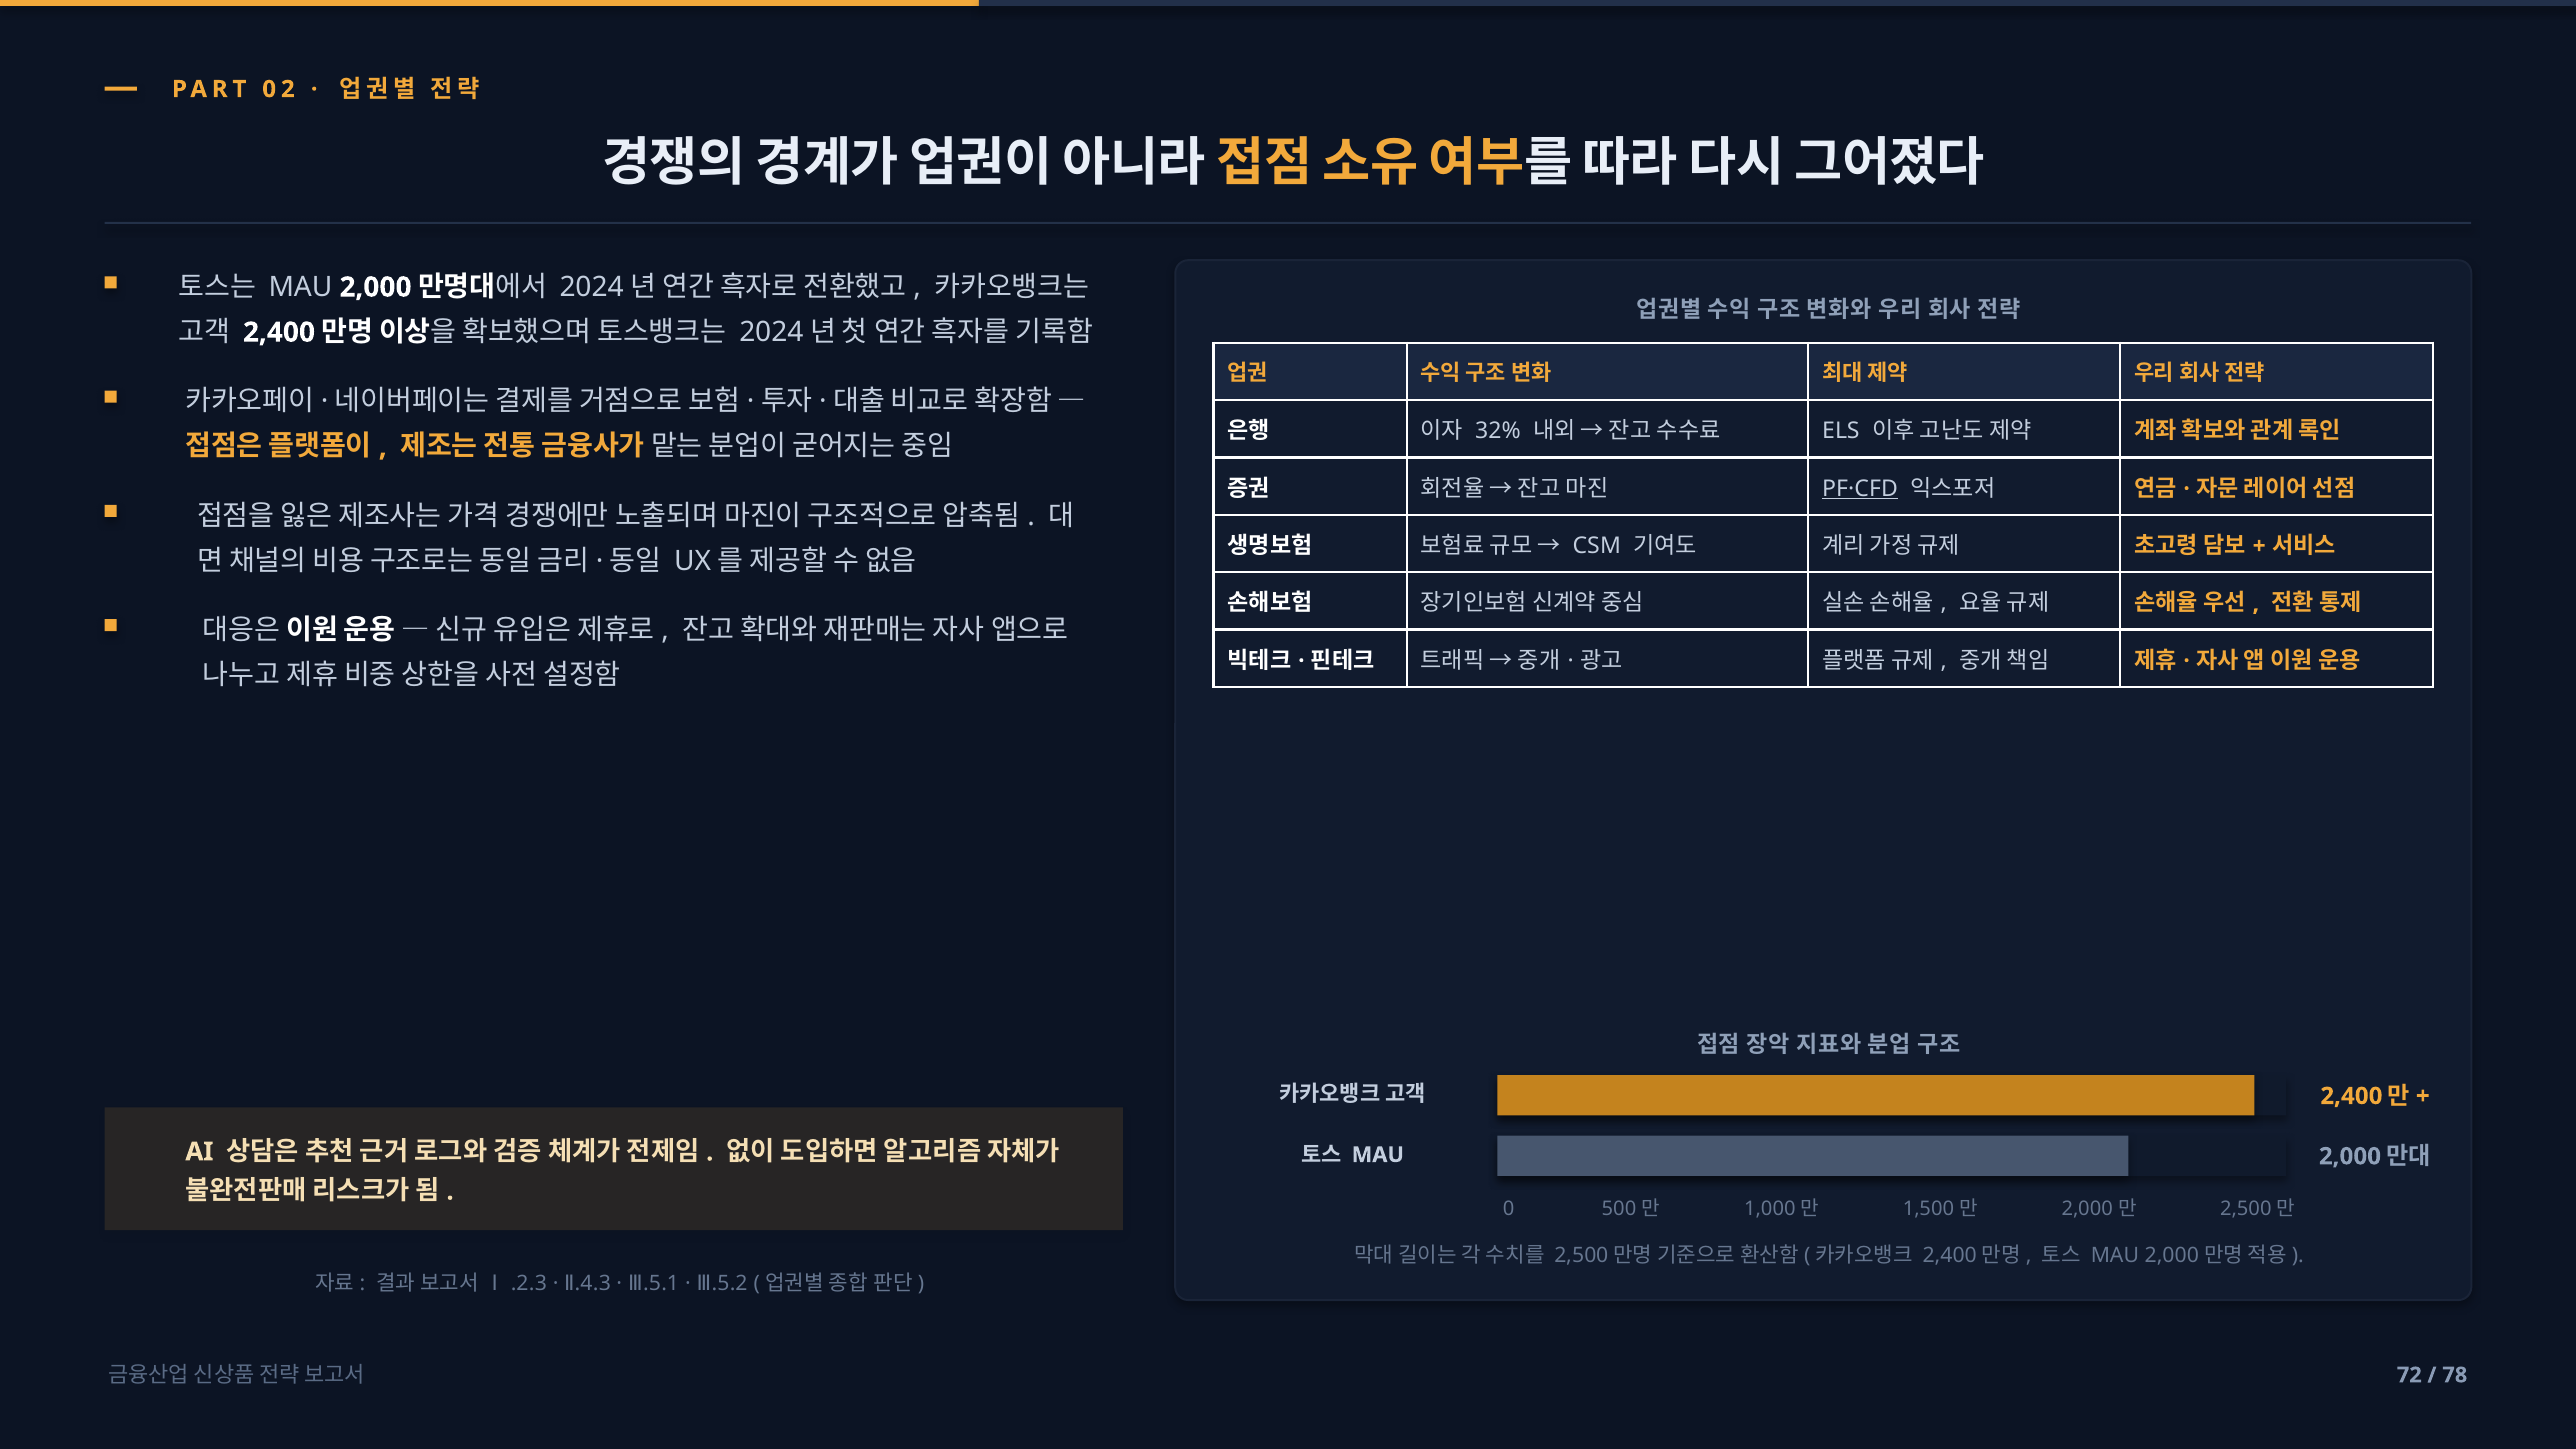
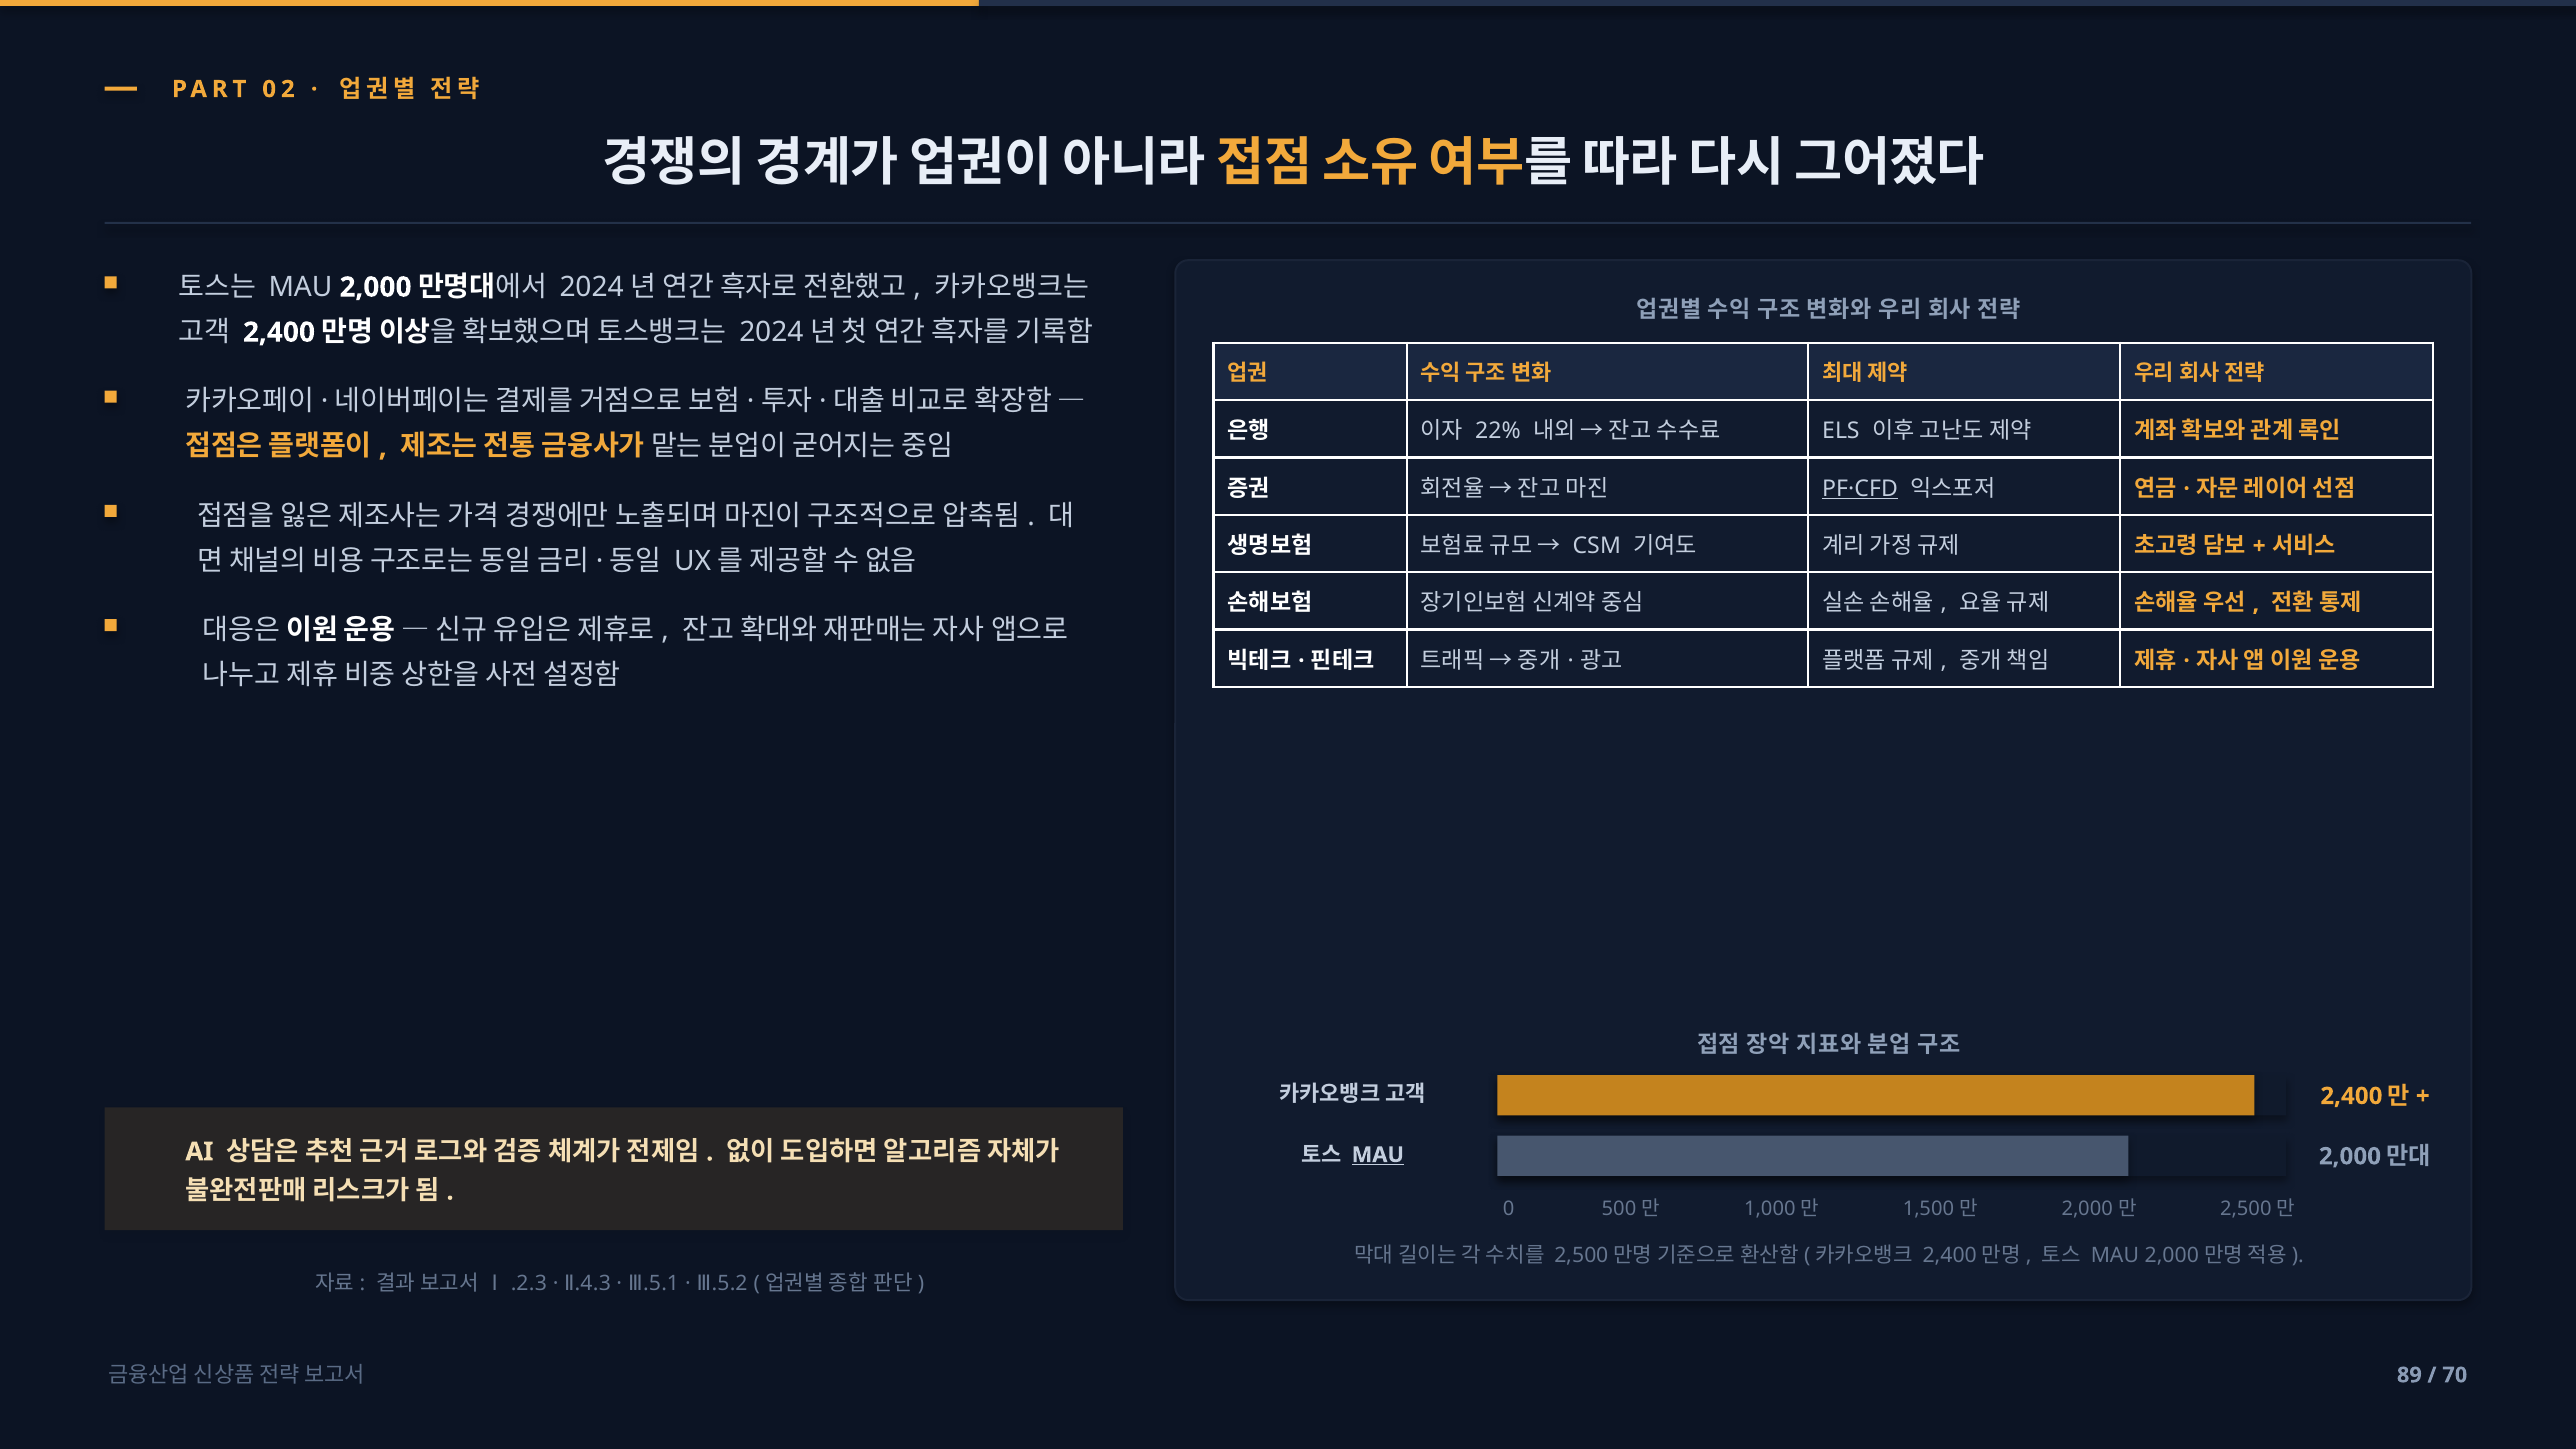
32%: 32% -> 22%
MAU at (1378, 1155) underline: none -> present
72: 72 -> 89
78: 78 -> 70
